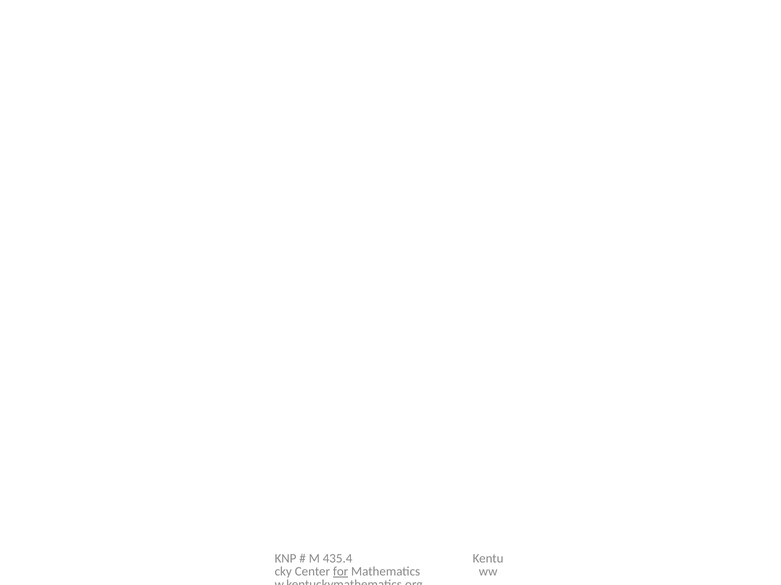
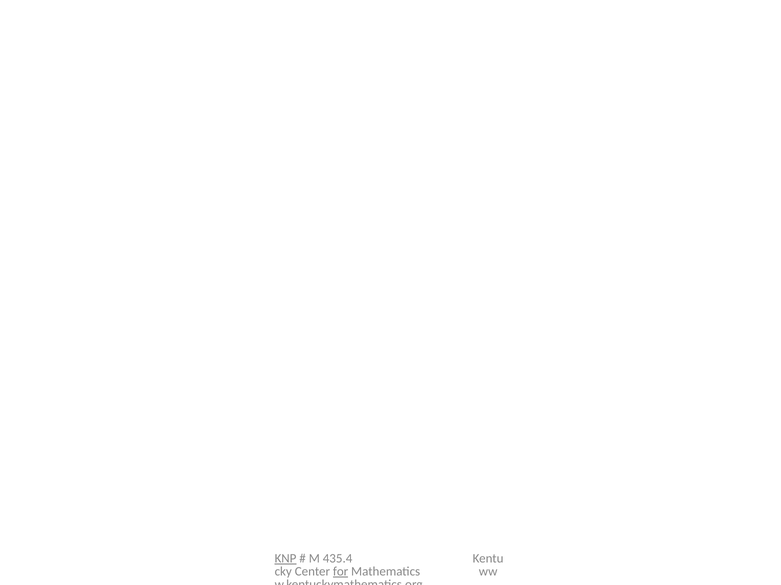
KNP underline: none -> present
